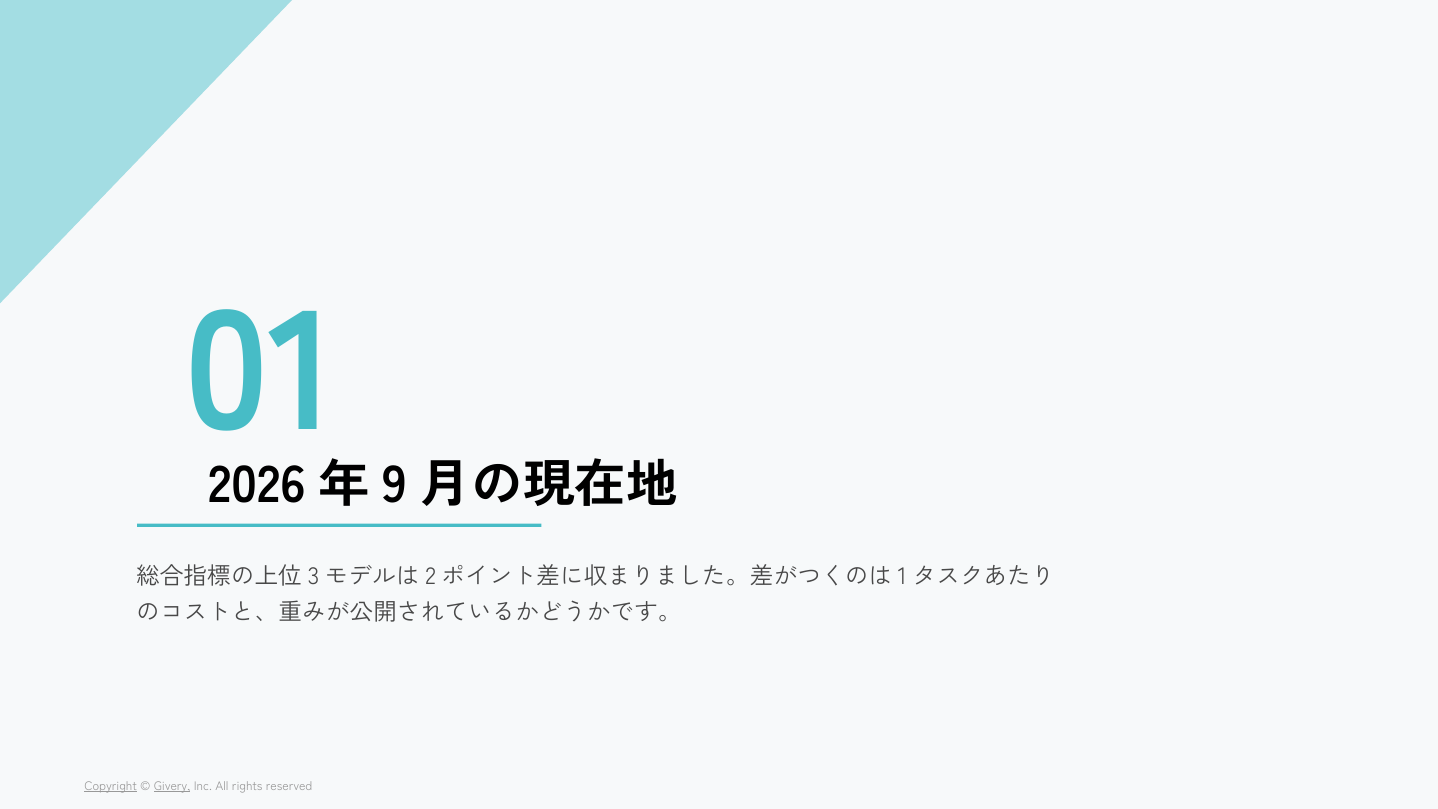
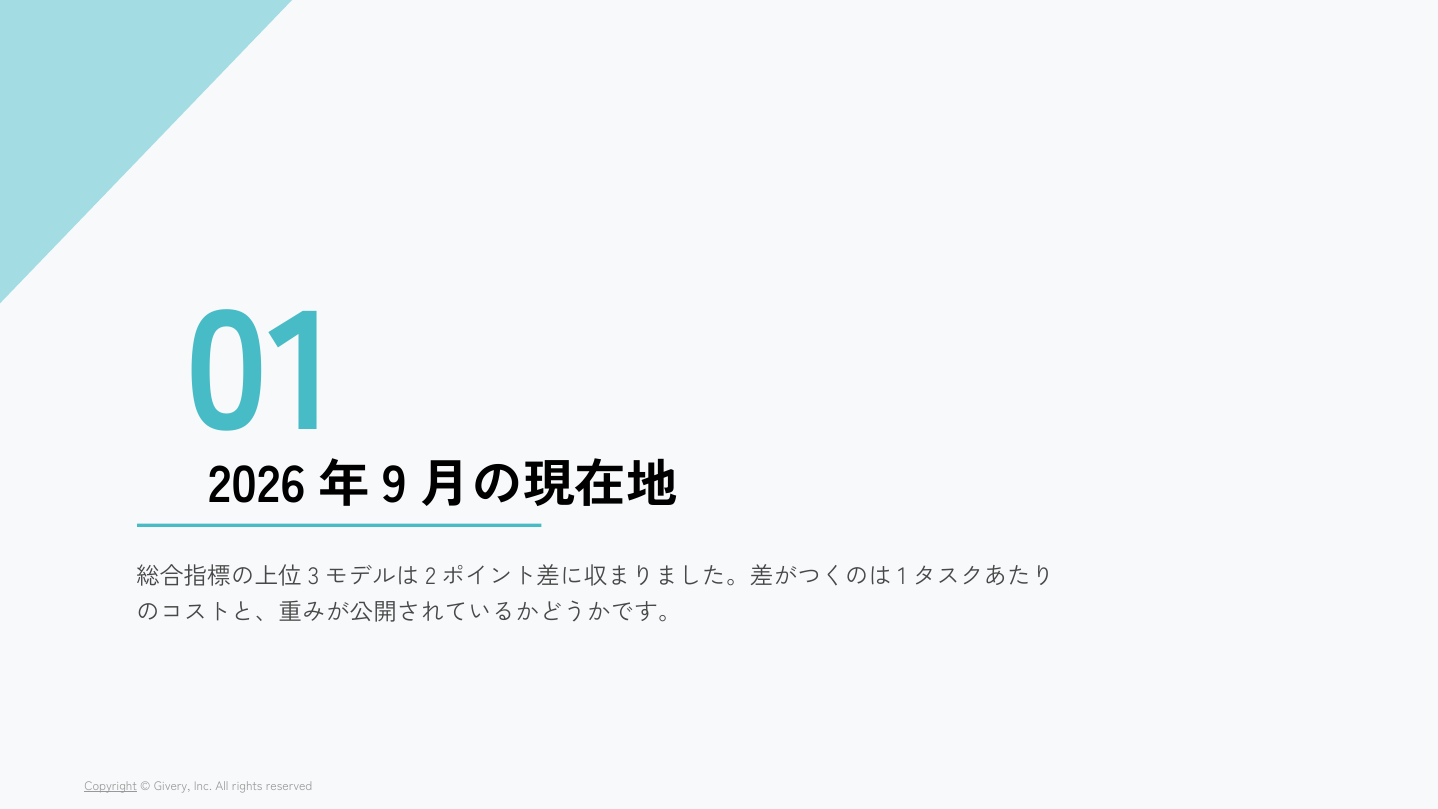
Givery underline: present -> none
